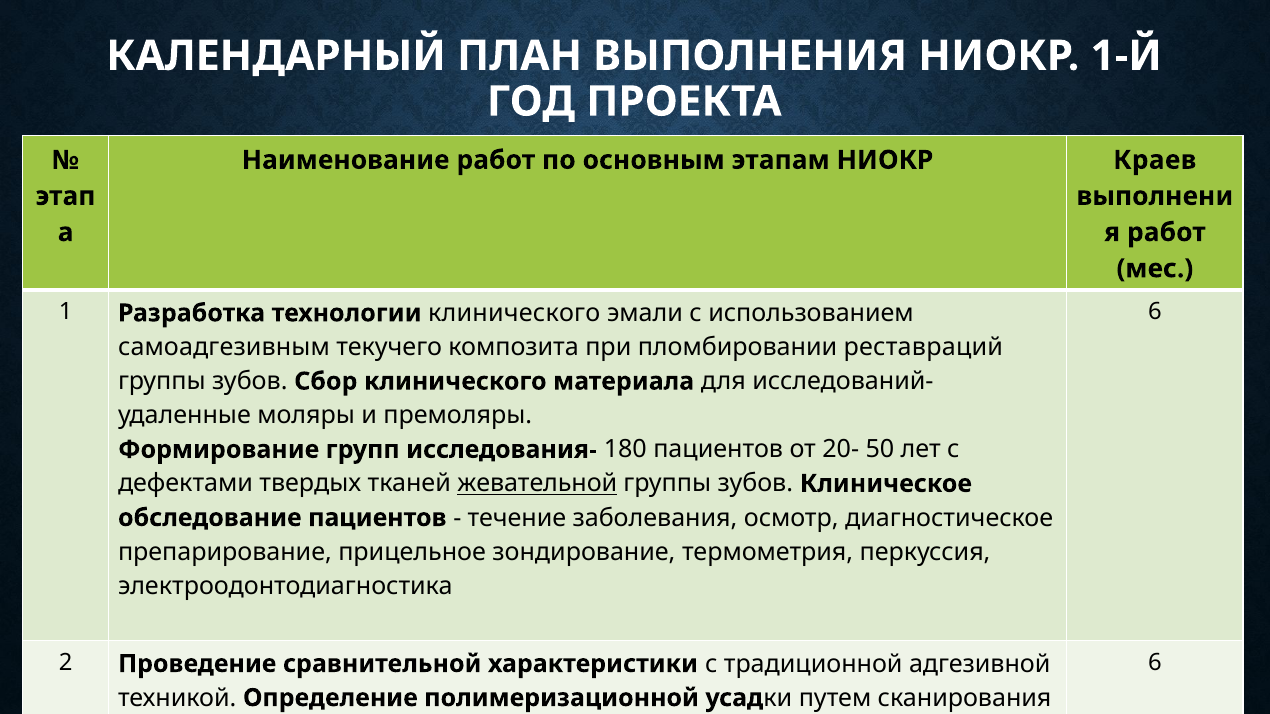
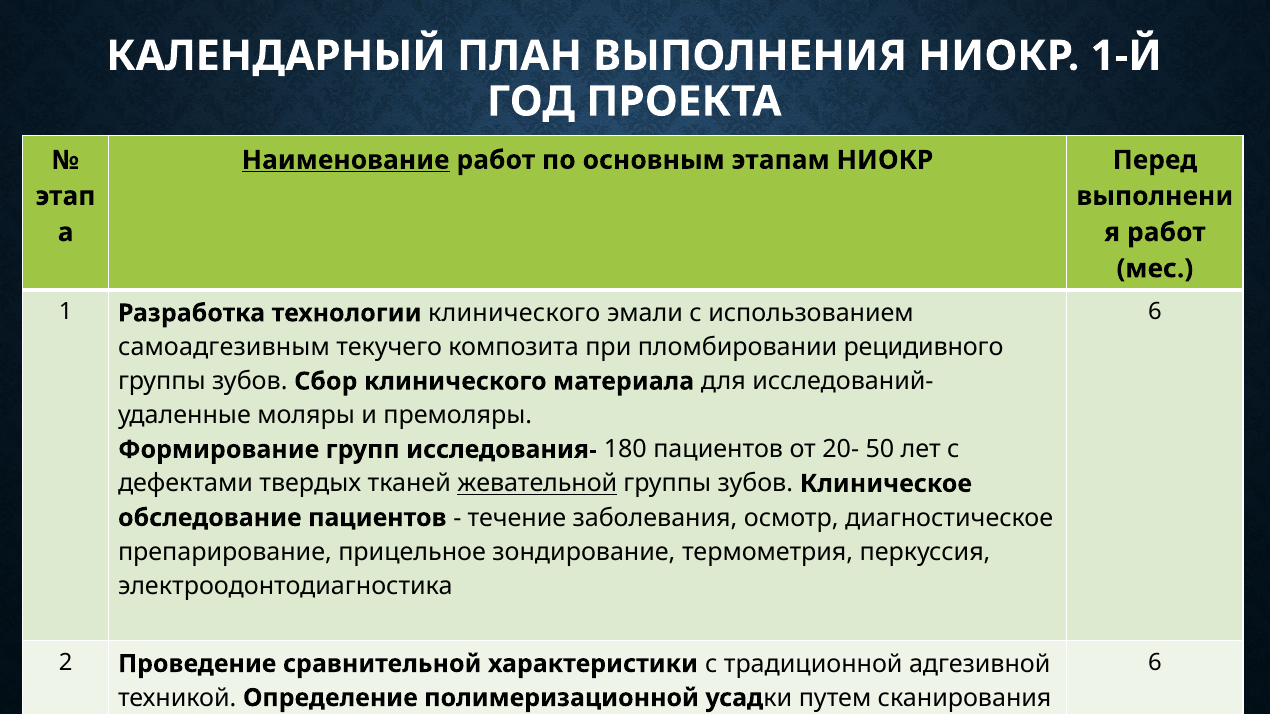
Наименование underline: none -> present
Краев: Краев -> Перед
реставраций: реставраций -> рецидивного
